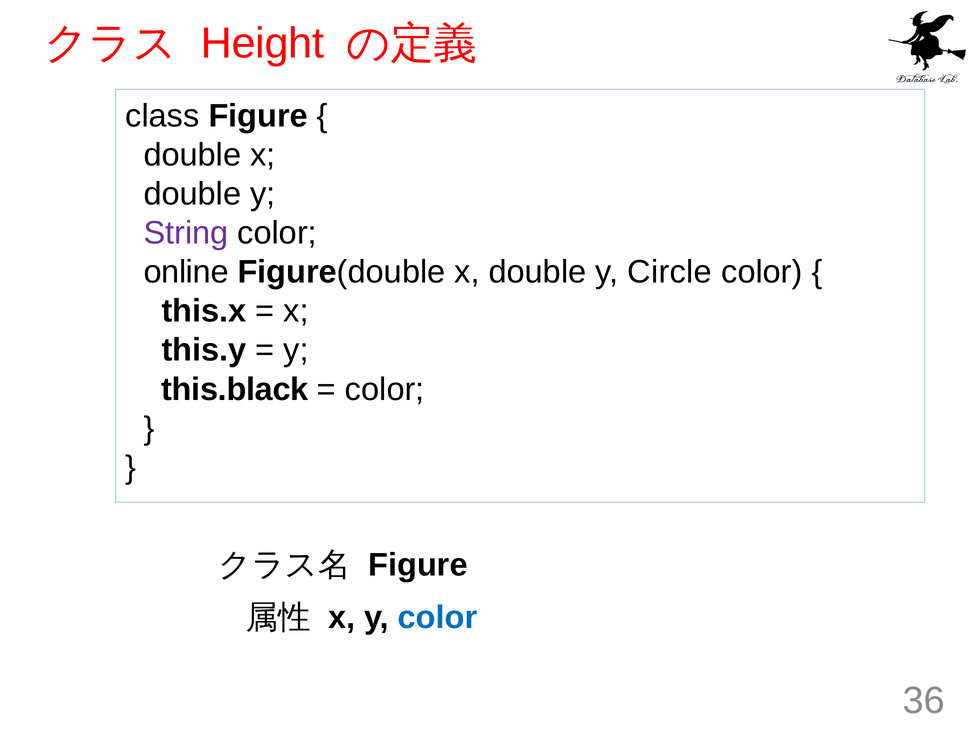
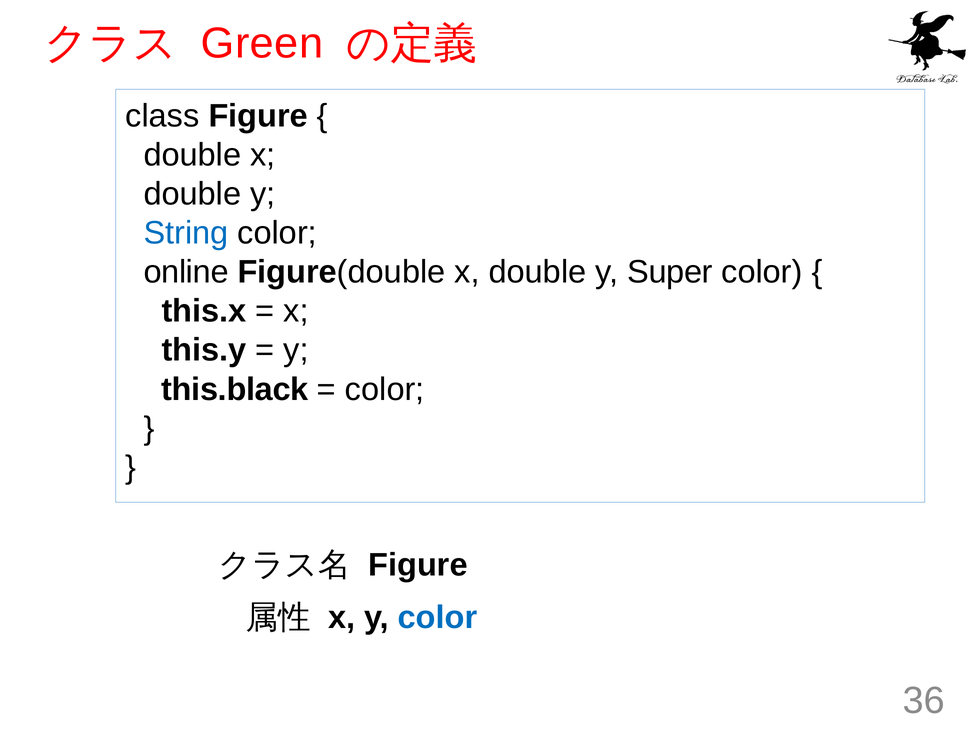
Height: Height -> Green
String colour: purple -> blue
Circle: Circle -> Super
